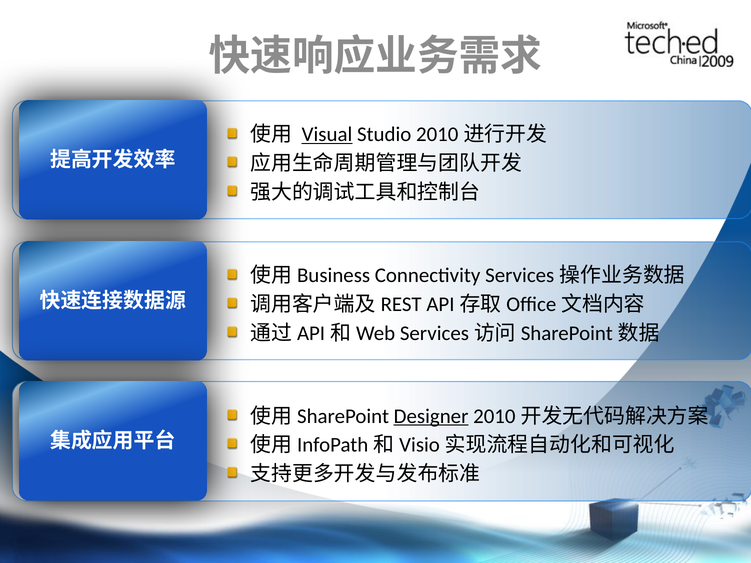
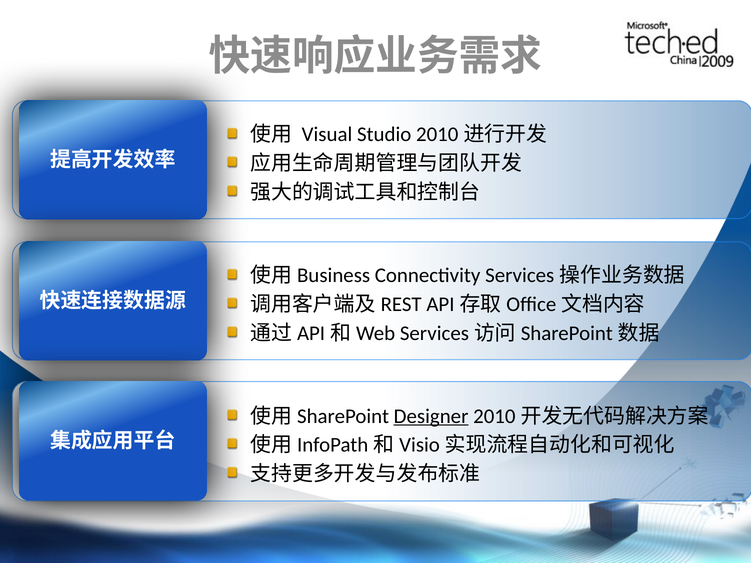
Visual underline: present -> none
